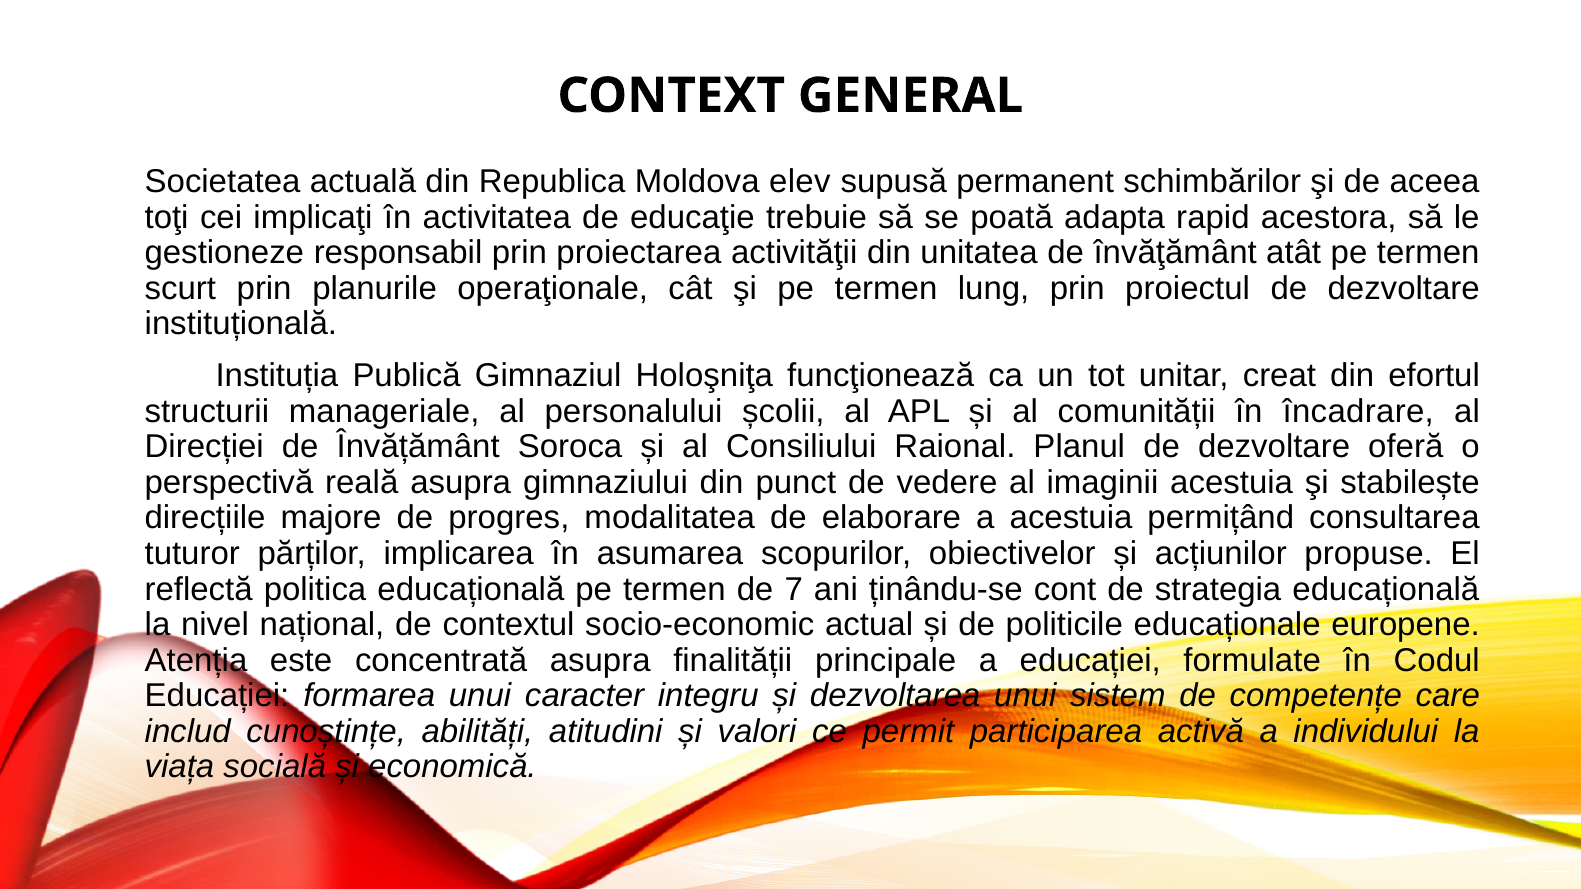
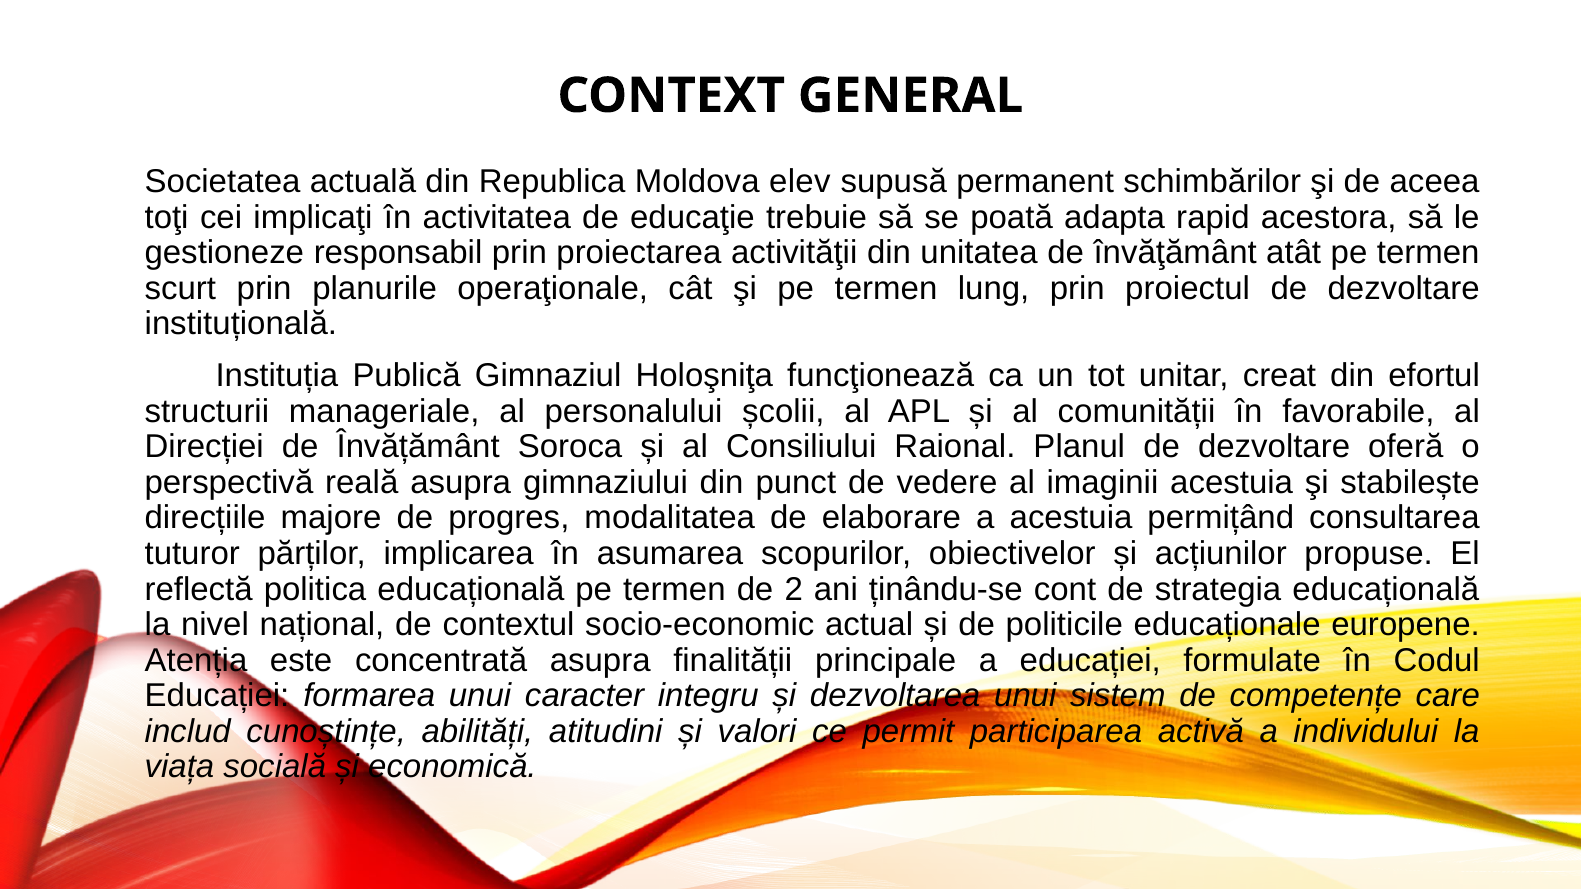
încadrare: încadrare -> favorabile
7: 7 -> 2
